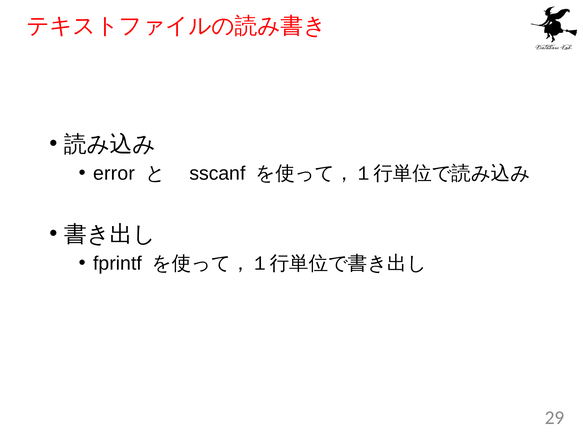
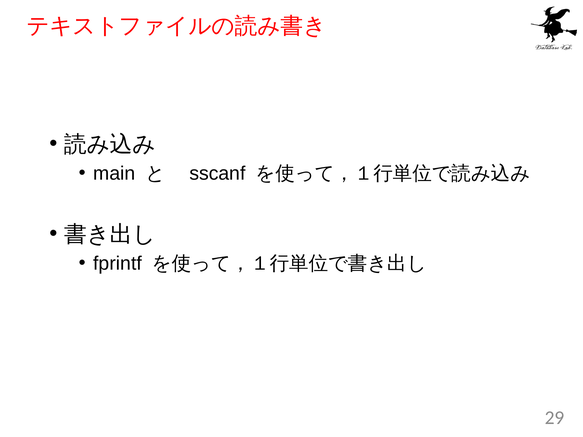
error: error -> main
